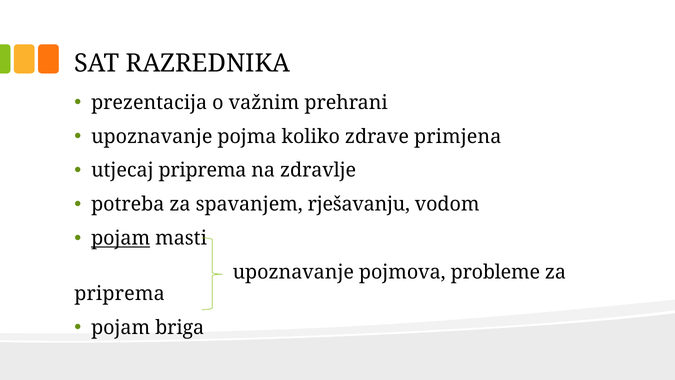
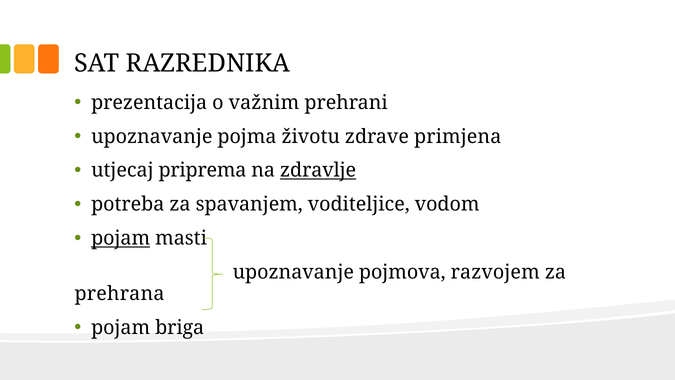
koliko: koliko -> životu
zdravlje underline: none -> present
rješavanju: rješavanju -> voditeljice
probleme: probleme -> razvojem
priprema at (120, 293): priprema -> prehrana
